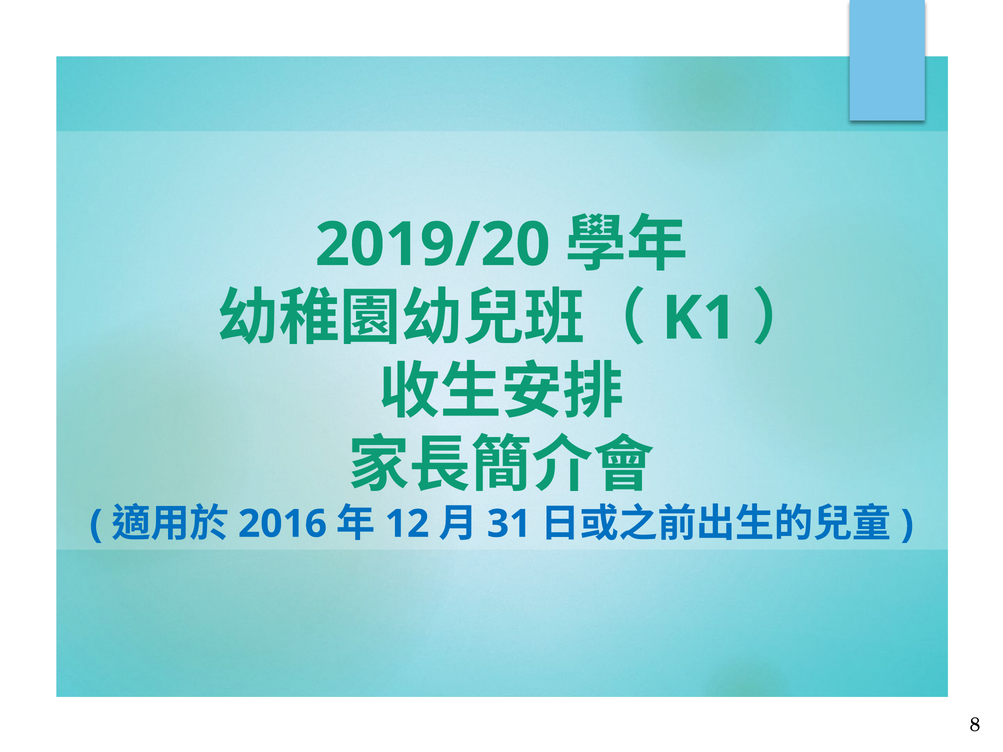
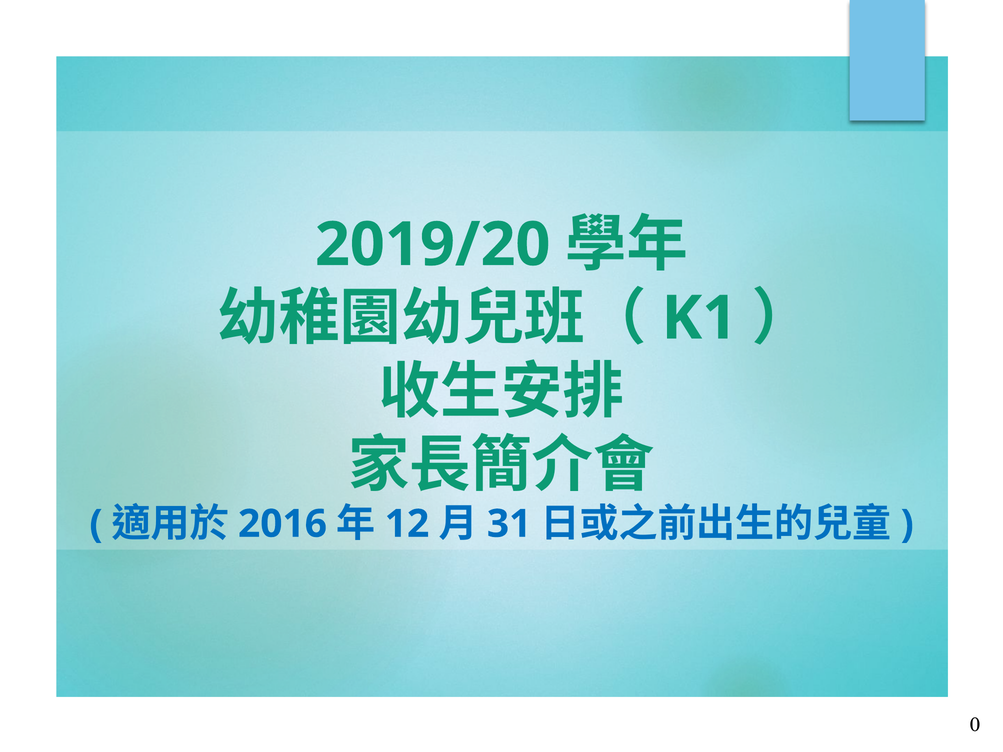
8: 8 -> 0
